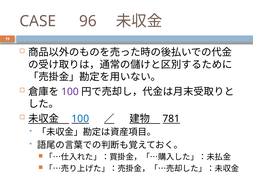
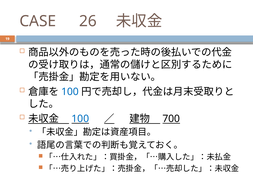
96: 96 -> 26
100 at (70, 92) colour: purple -> blue
781: 781 -> 700
